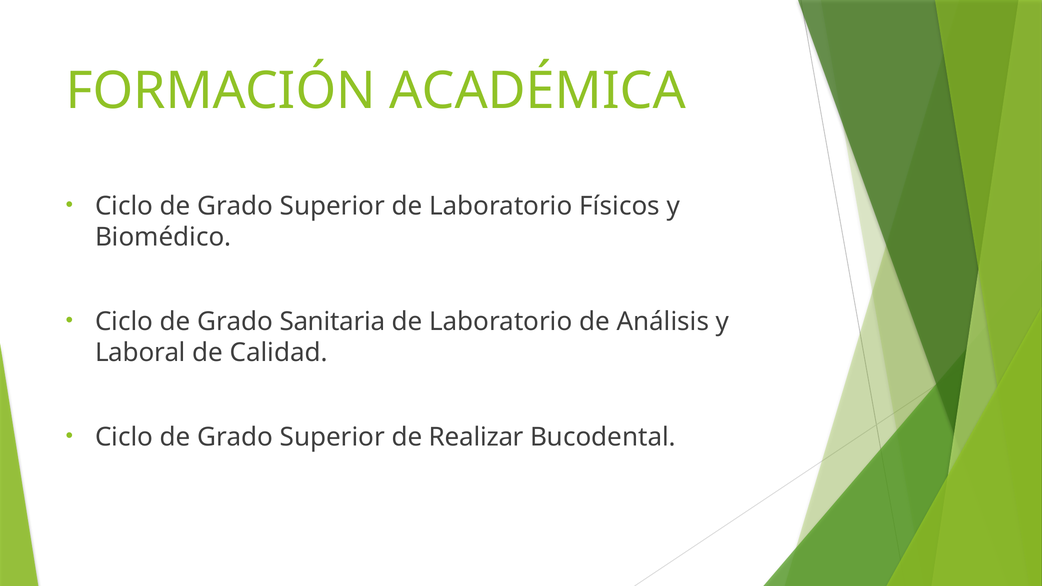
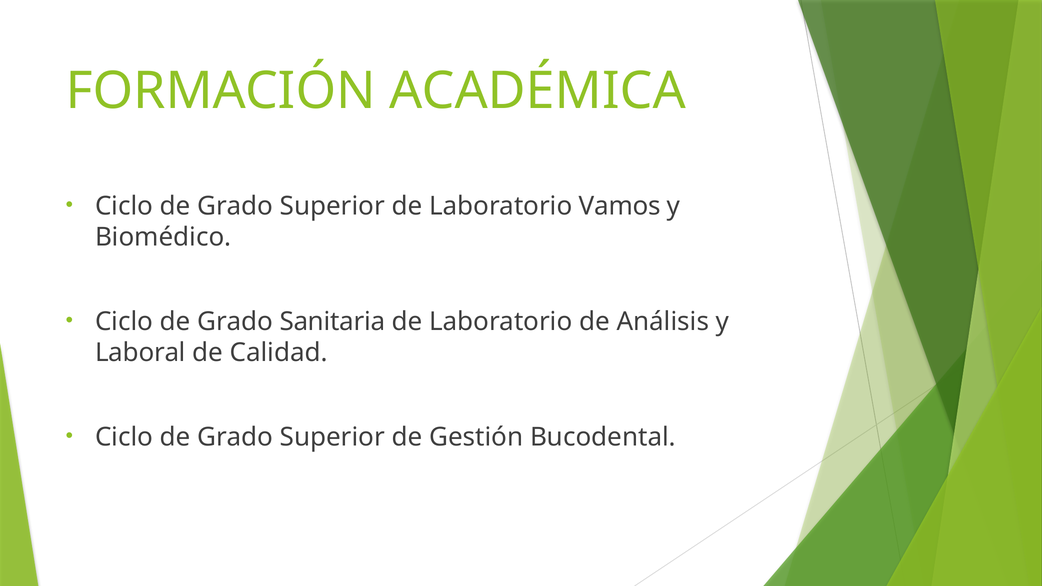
Físicos: Físicos -> Vamos
Realizar: Realizar -> Gestión
